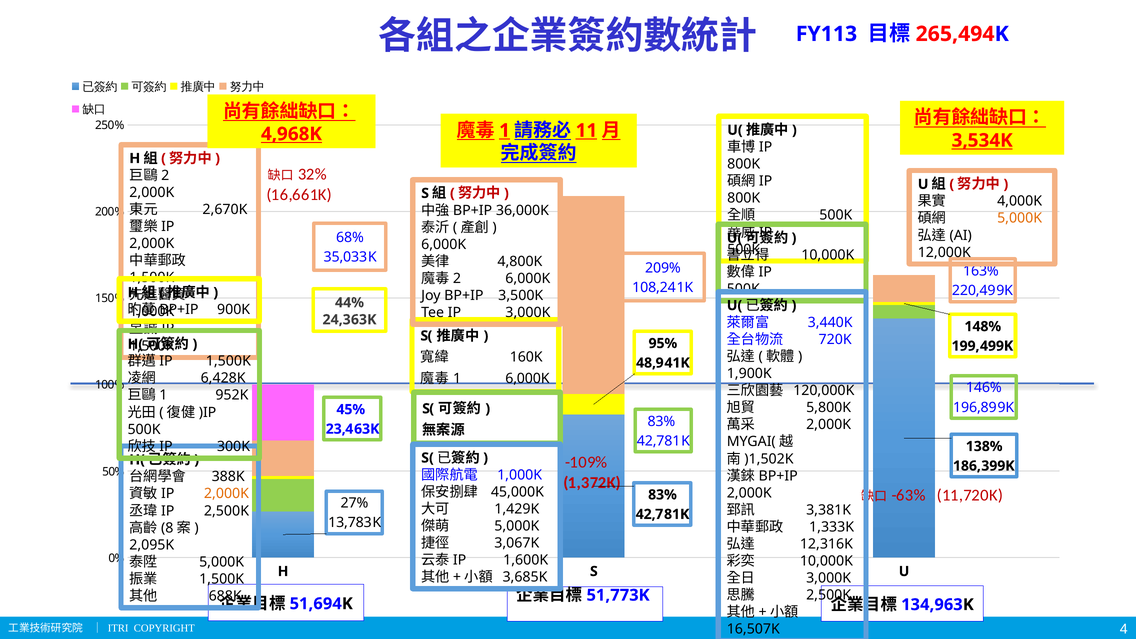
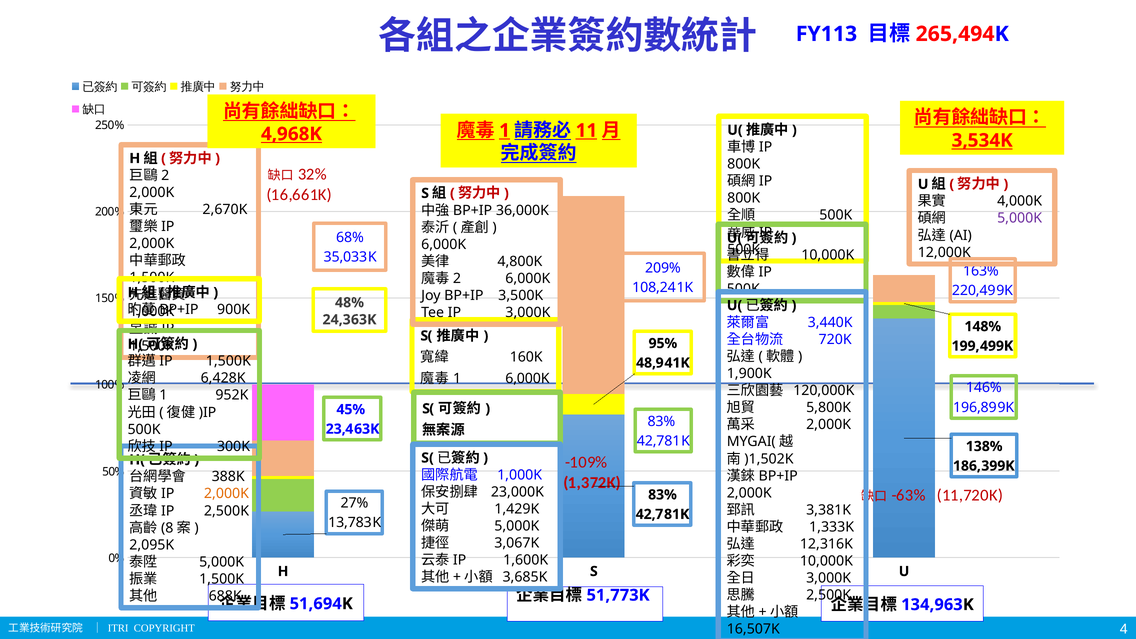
5,000K at (1020, 218) colour: orange -> purple
44%: 44% -> 48%
45,000K: 45,000K -> 23,000K
